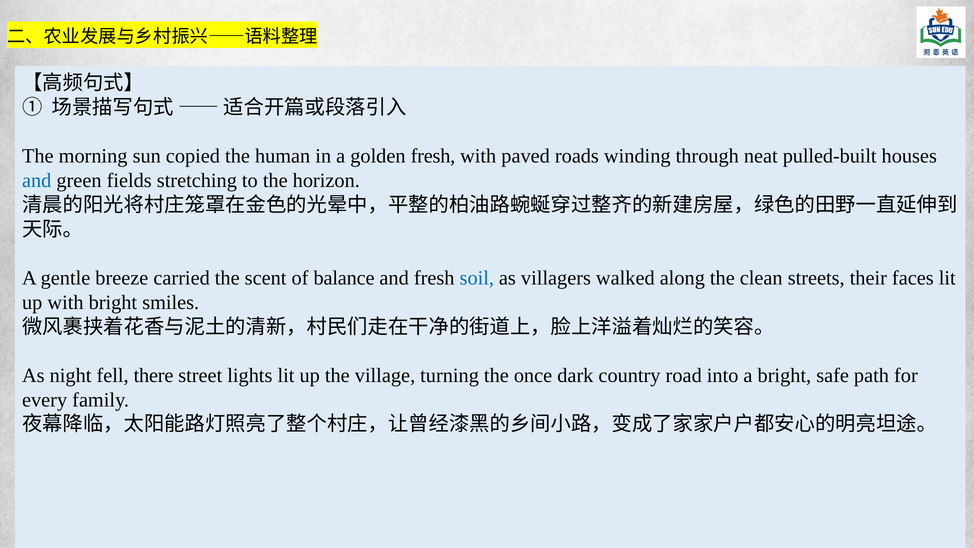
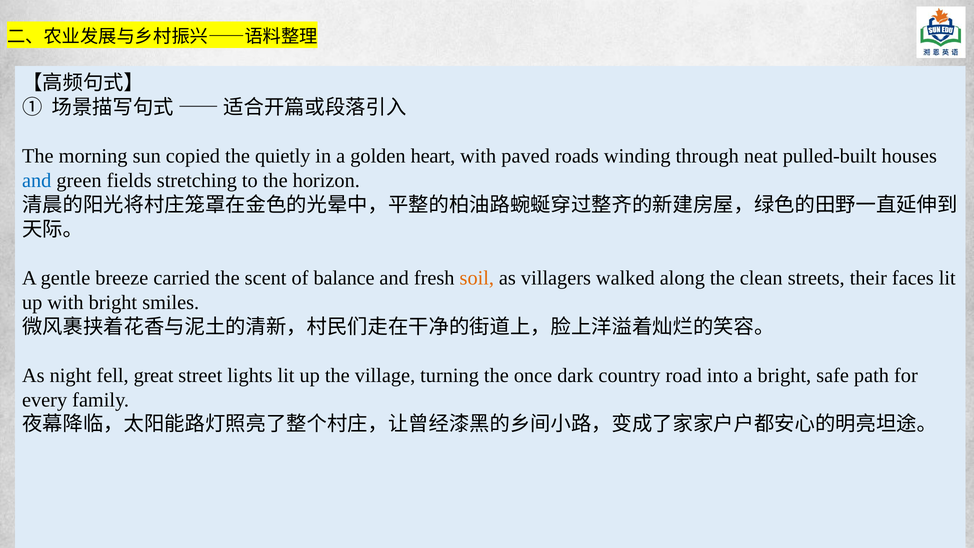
human: human -> quietly
golden fresh: fresh -> heart
soil colour: blue -> orange
there: there -> great
